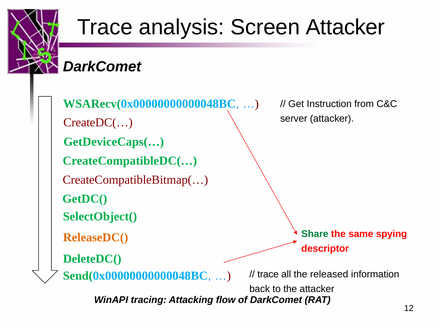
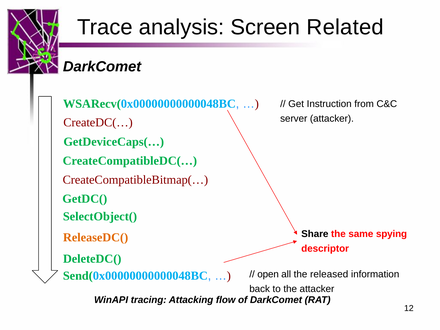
Screen Attacker: Attacker -> Related
Share colour: green -> black
trace at (268, 274): trace -> open
